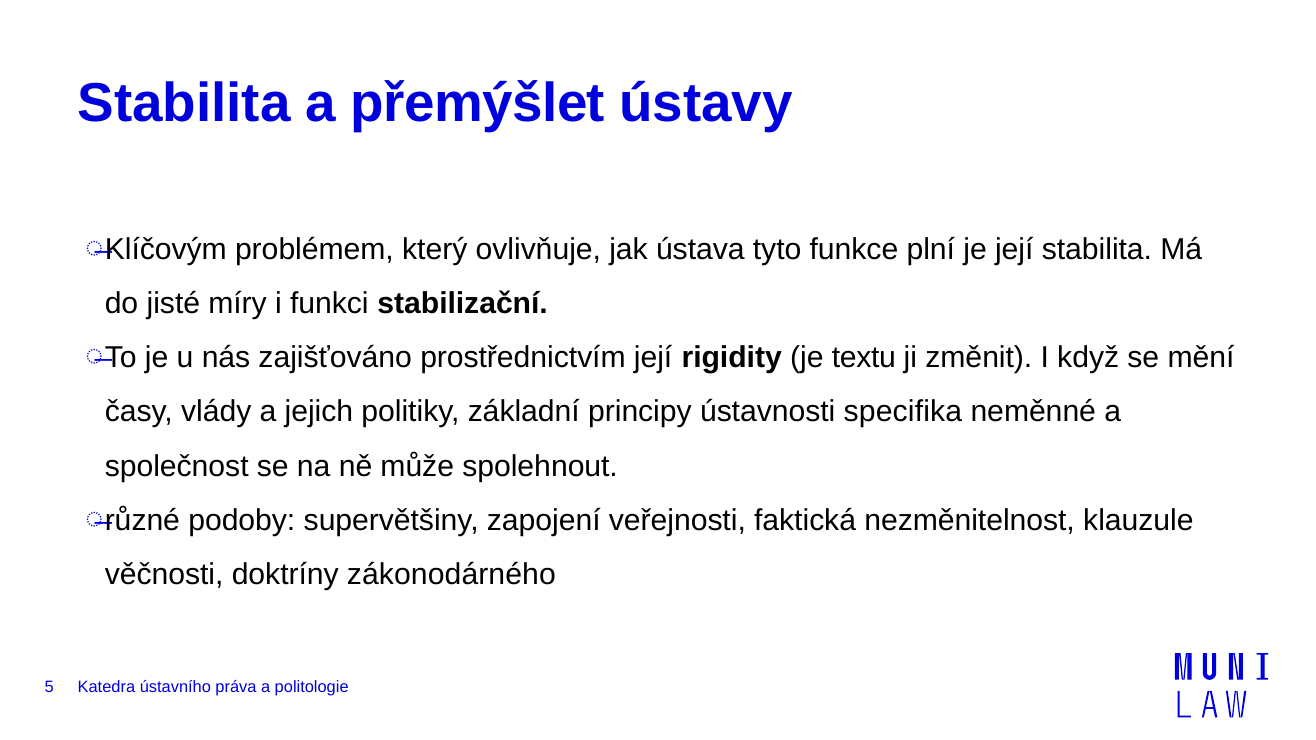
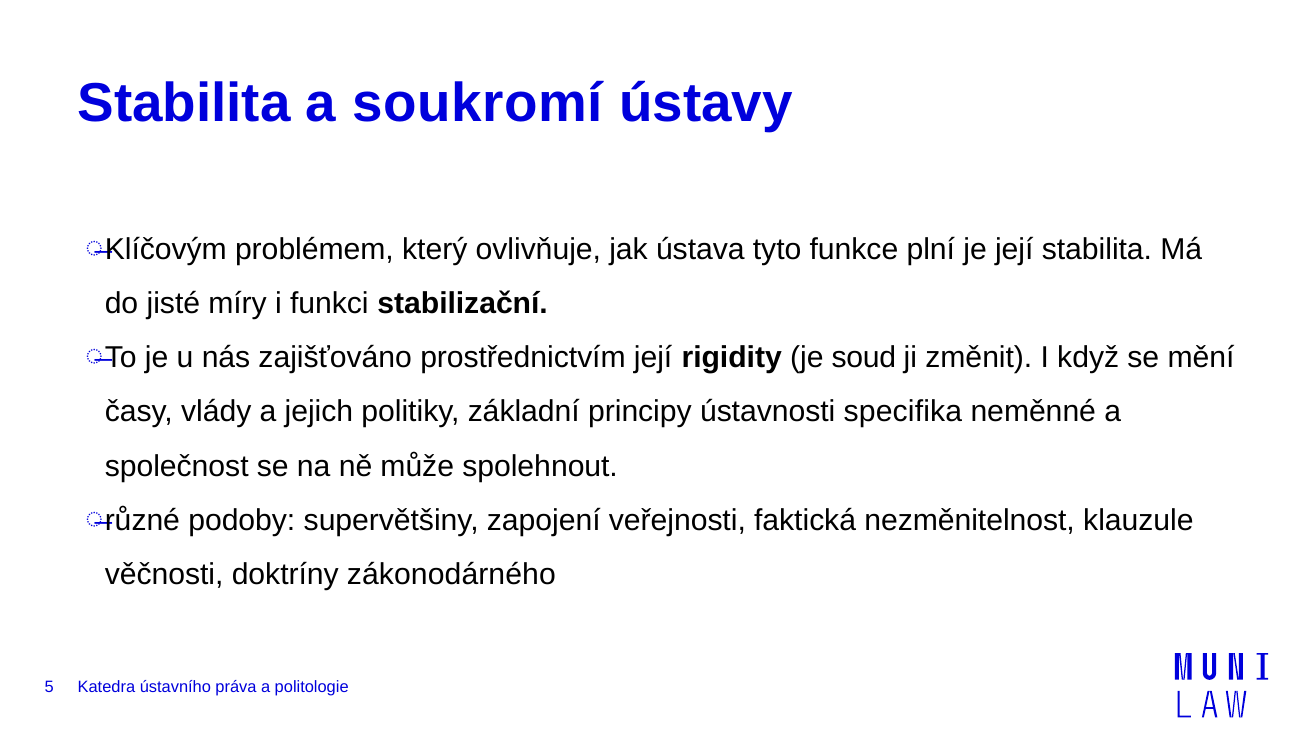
přemýšlet: přemýšlet -> soukromí
textu: textu -> soud
